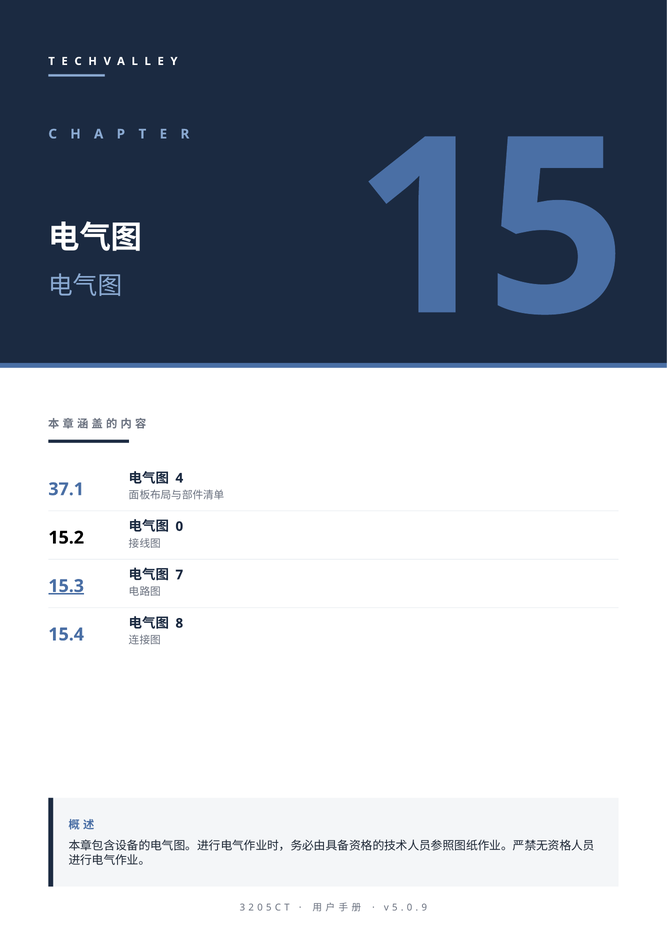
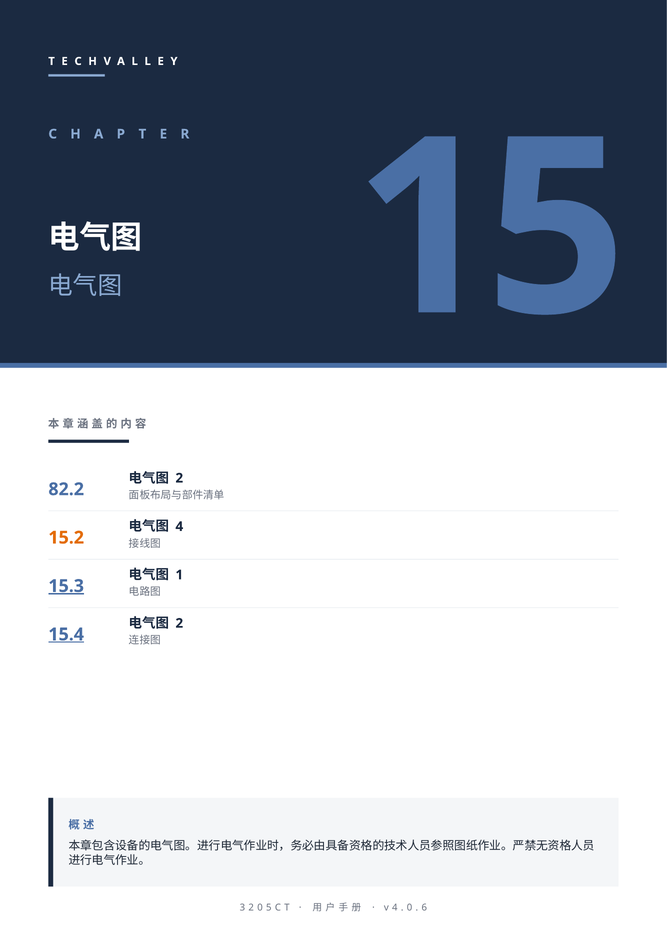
4 at (179, 478): 4 -> 2
37.1: 37.1 -> 82.2
0 at (179, 526): 0 -> 4
15.2 colour: black -> orange
7: 7 -> 1
8 at (179, 623): 8 -> 2
15.4 underline: none -> present
5 at (395, 907): 5 -> 4
9: 9 -> 6
